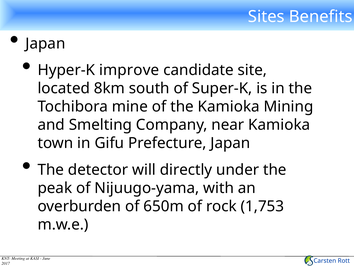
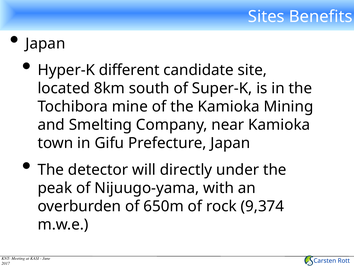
improve: improve -> different
1,753: 1,753 -> 9,374
